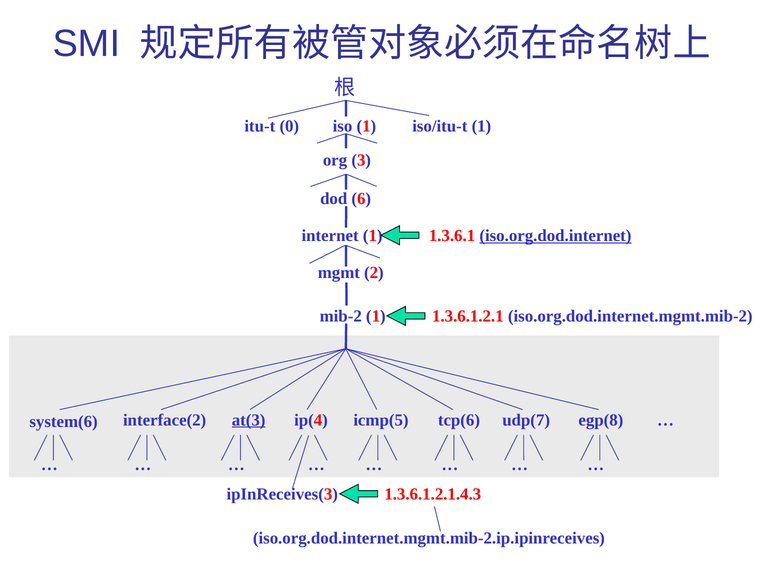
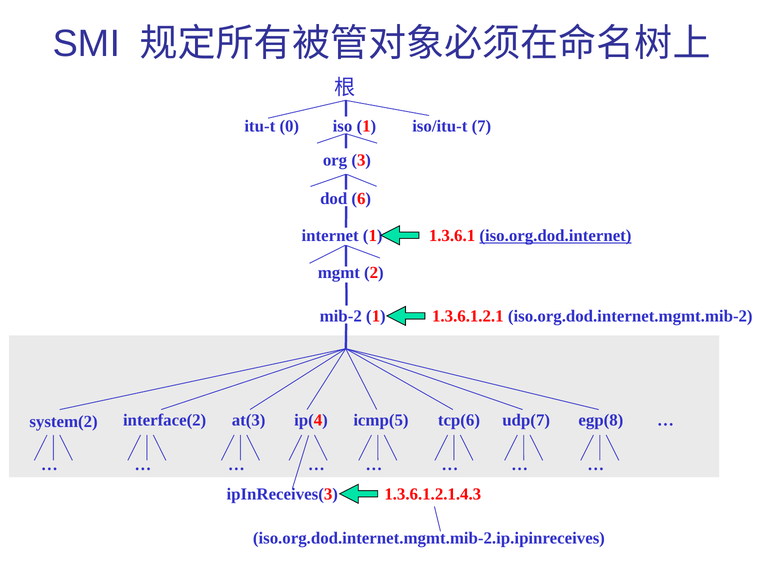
iso/itu-t 1: 1 -> 7
system(6: system(6 -> system(2
at(3 underline: present -> none
